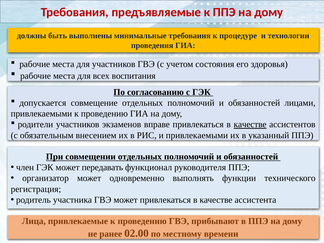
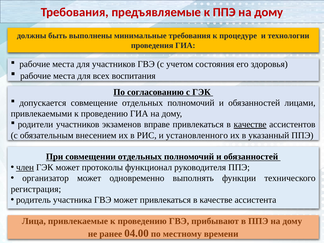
и привлекаемыми: привлекаемыми -> установленного
член underline: none -> present
передавать: передавать -> протоколы
02.00: 02.00 -> 04.00
